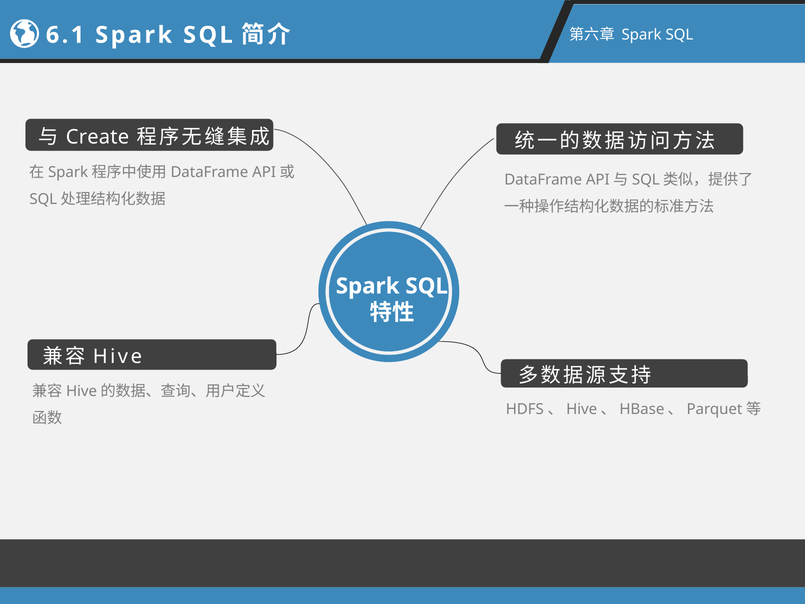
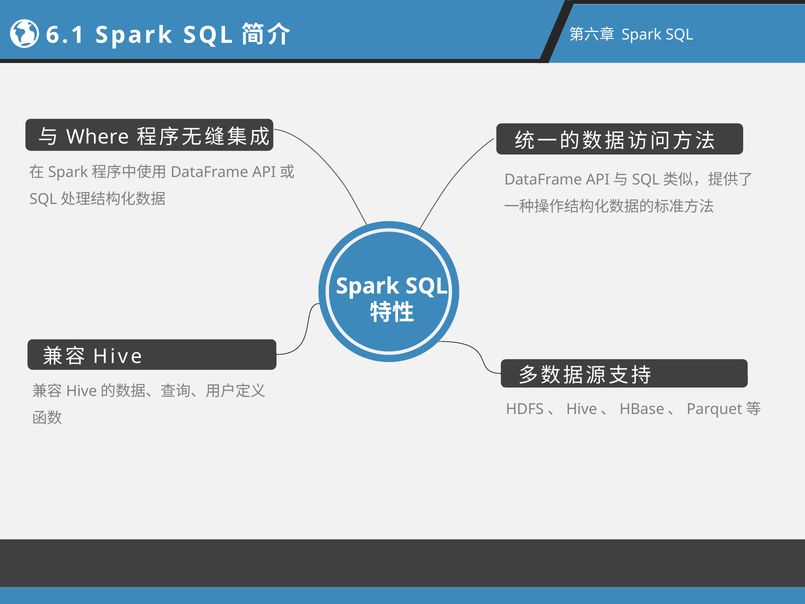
Create: Create -> Where
